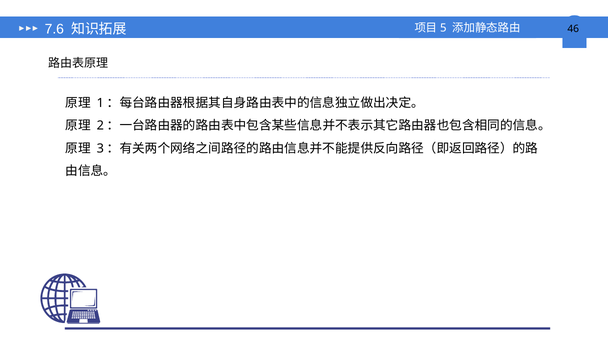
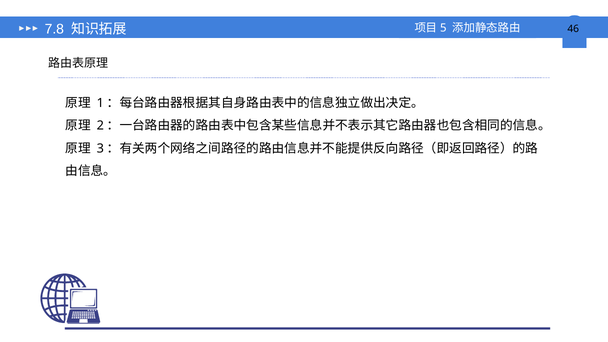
7.6: 7.6 -> 7.8
